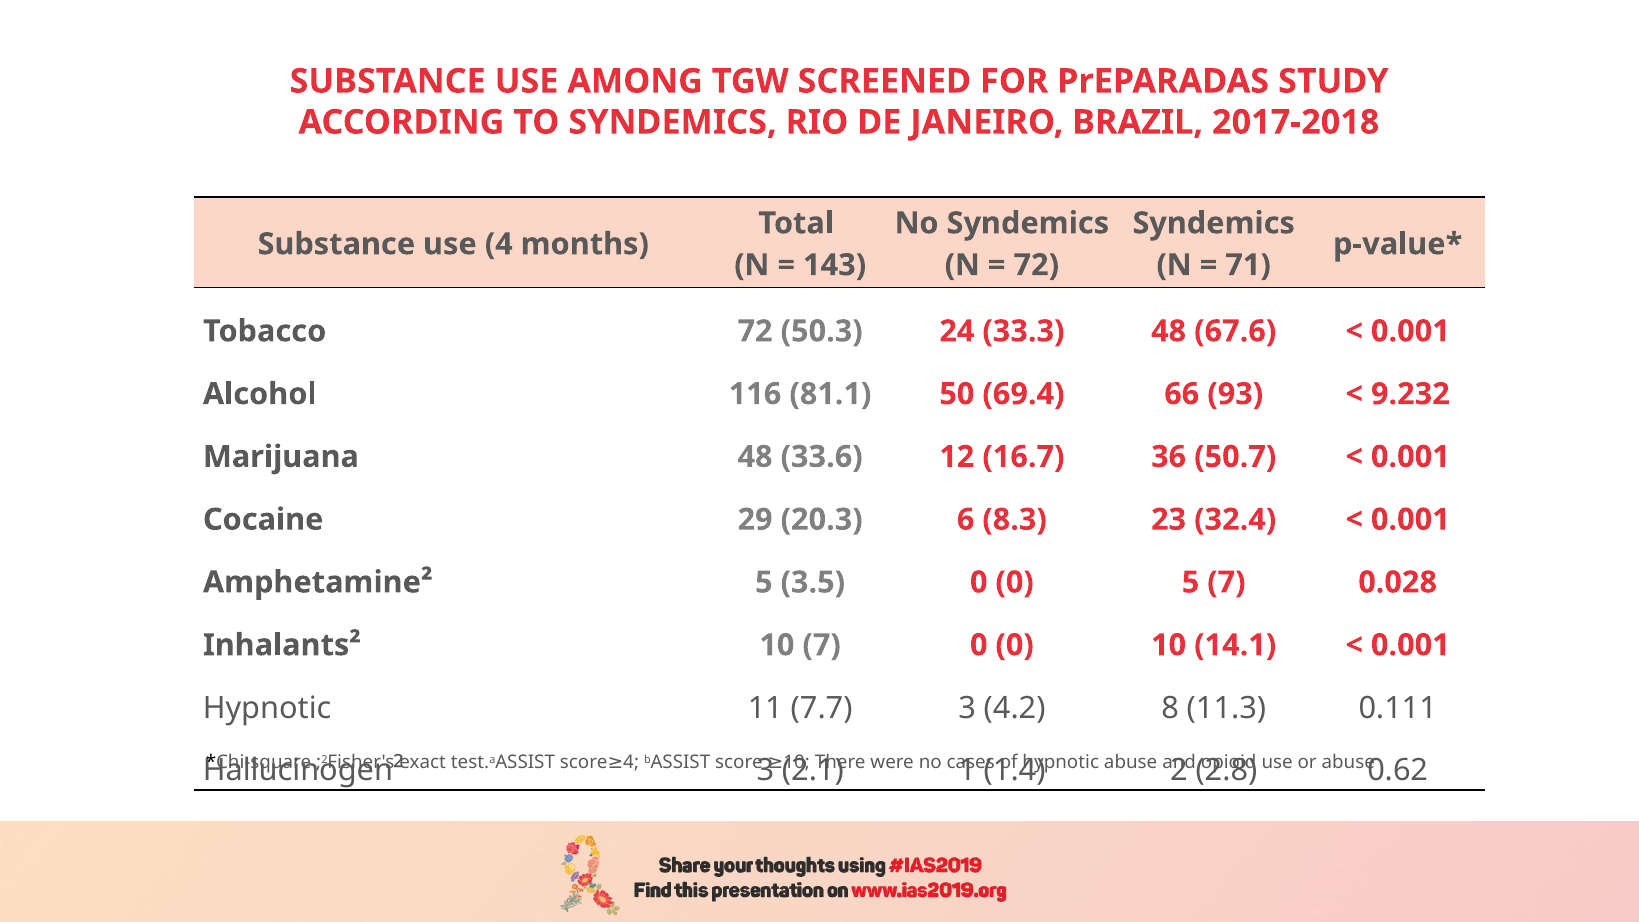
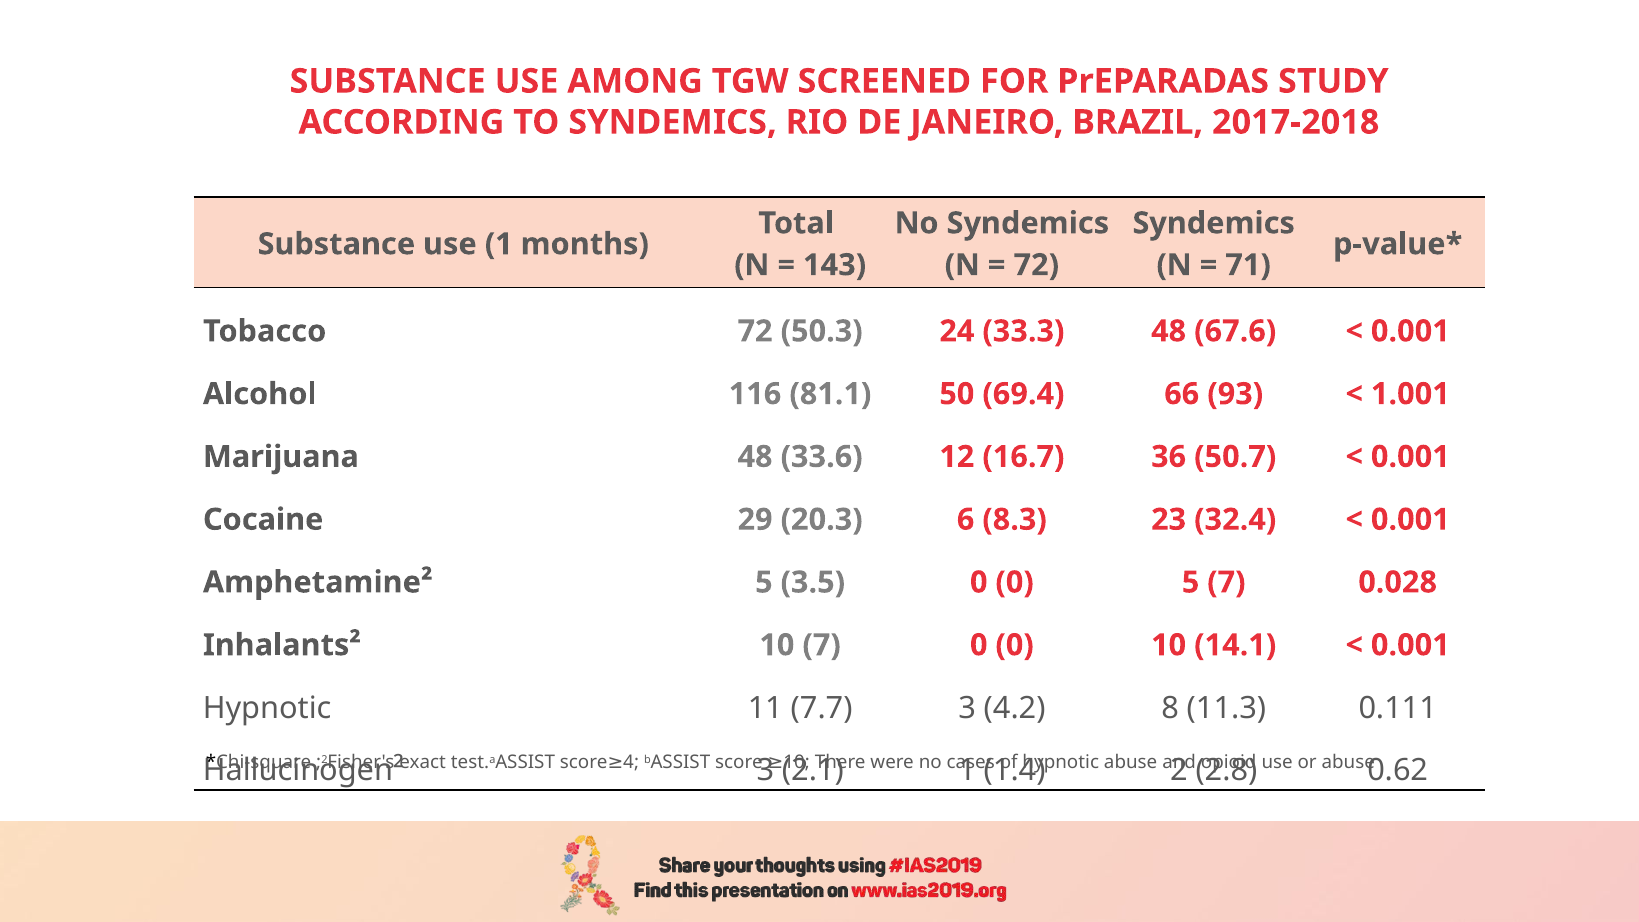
use 4: 4 -> 1
9.232: 9.232 -> 1.001
